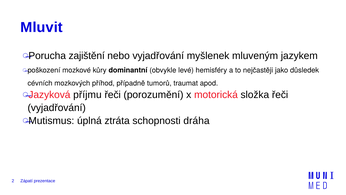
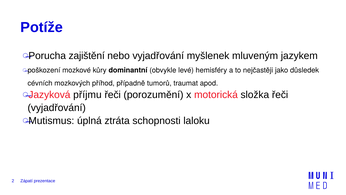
Mluvit: Mluvit -> Potíže
dráha: dráha -> laloku
